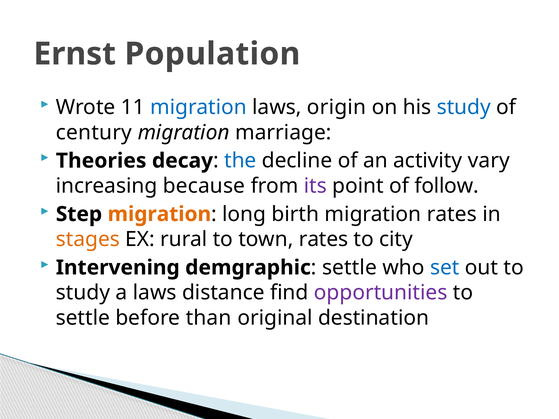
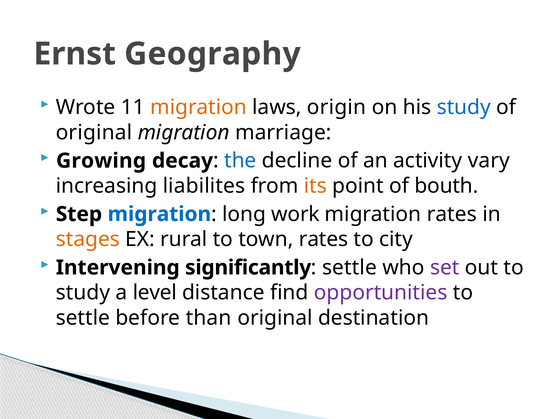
Population: Population -> Geography
migration at (199, 107) colour: blue -> orange
century at (94, 133): century -> original
Theories: Theories -> Growing
because: because -> liabilites
its colour: purple -> orange
follow: follow -> bouth
migration at (159, 214) colour: orange -> blue
birth: birth -> work
demgraphic: demgraphic -> significantly
set colour: blue -> purple
a laws: laws -> level
